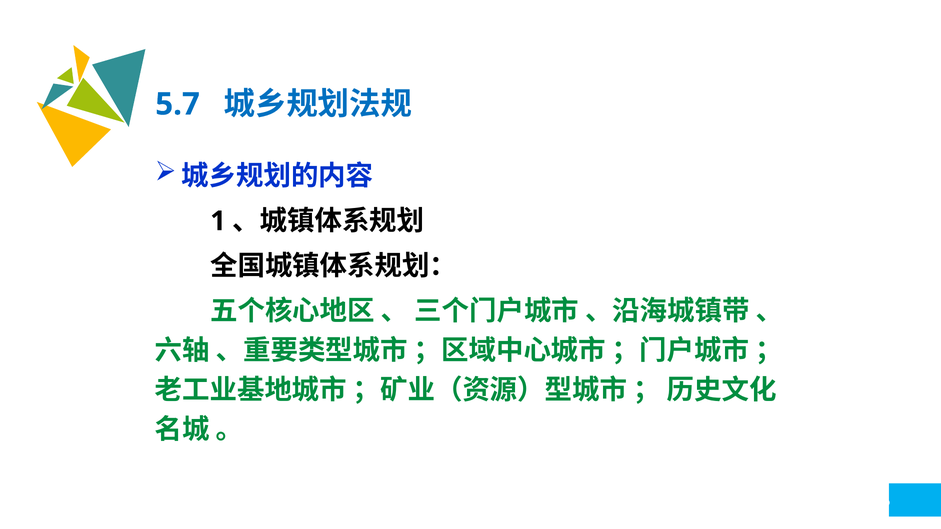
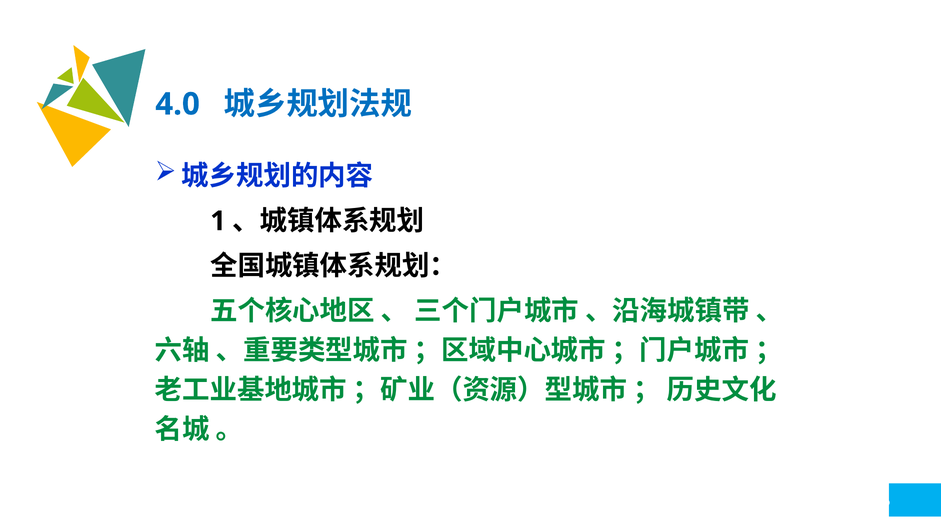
5.7: 5.7 -> 4.0
